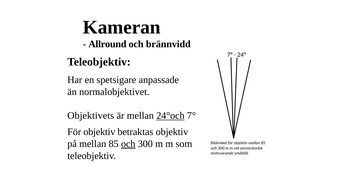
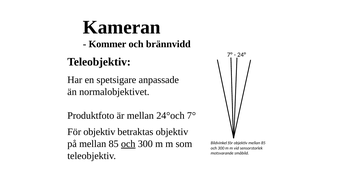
Allround: Allround -> Kommer
Objektivets: Objektivets -> Produktfoto
24°och underline: present -> none
